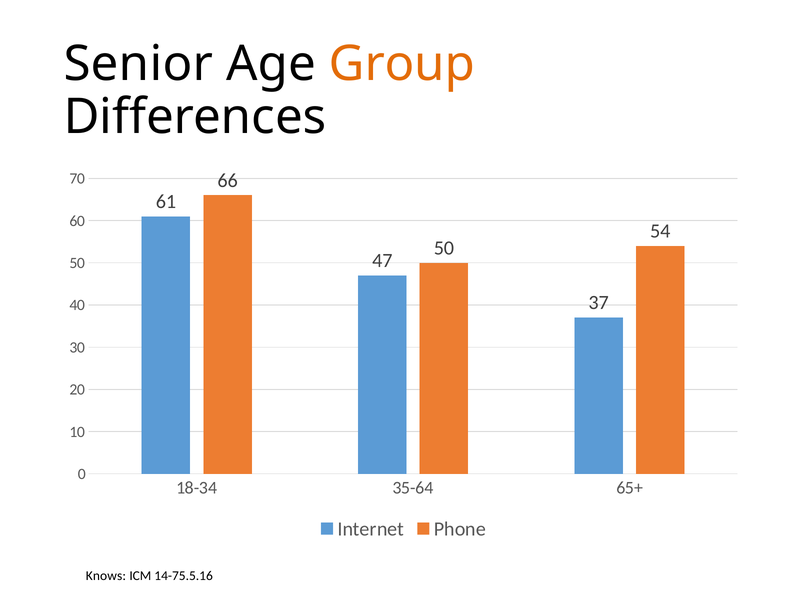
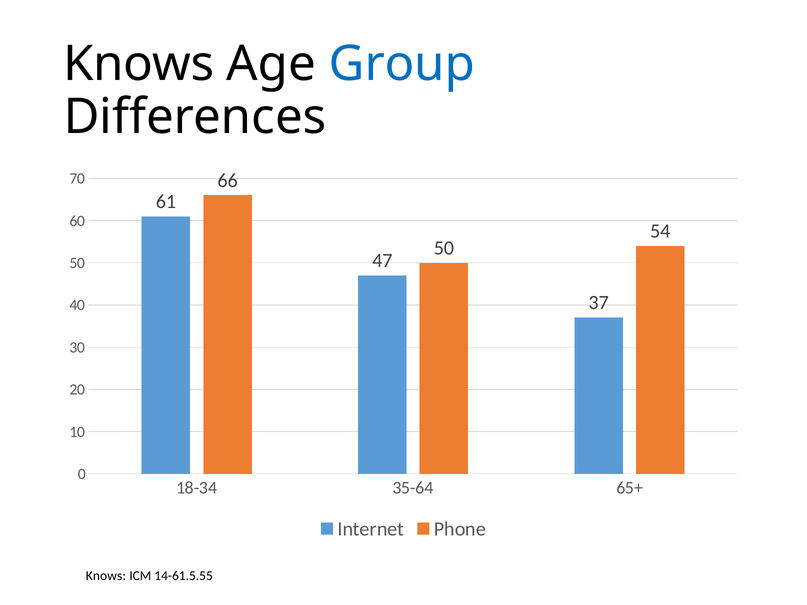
Senior at (138, 64): Senior -> Knows
Group colour: orange -> blue
14-75.5.16: 14-75.5.16 -> 14-61.5.55
